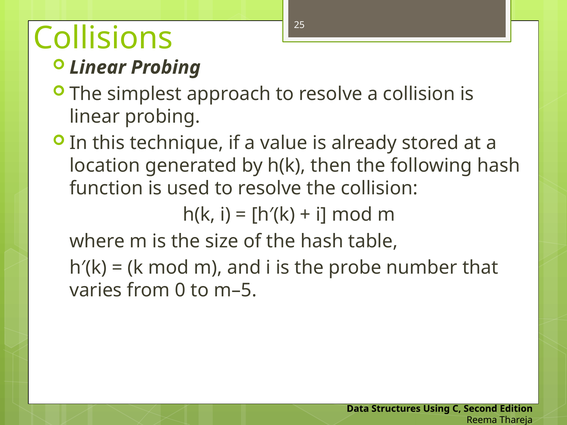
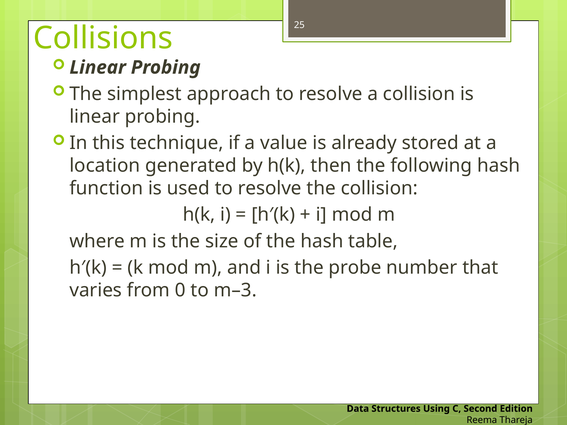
m–5: m–5 -> m–3
